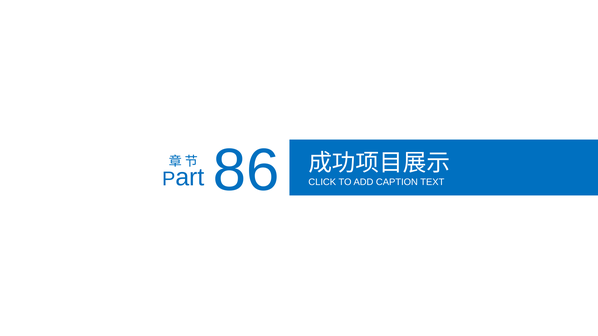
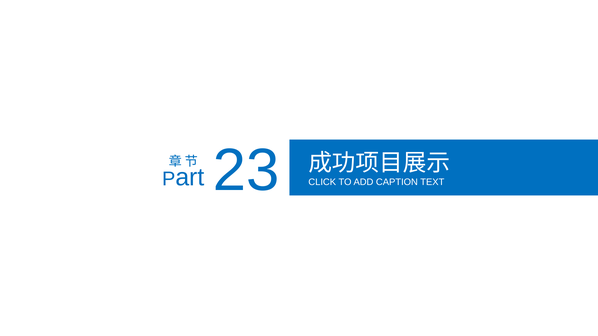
86: 86 -> 23
